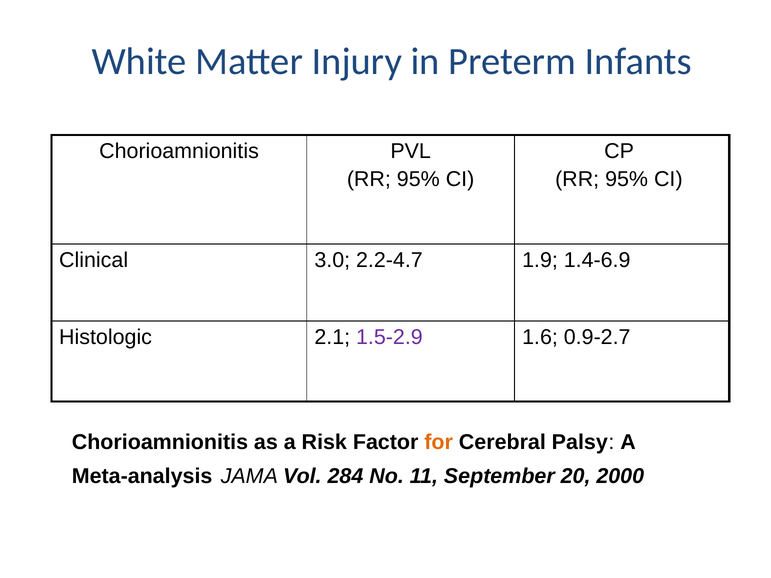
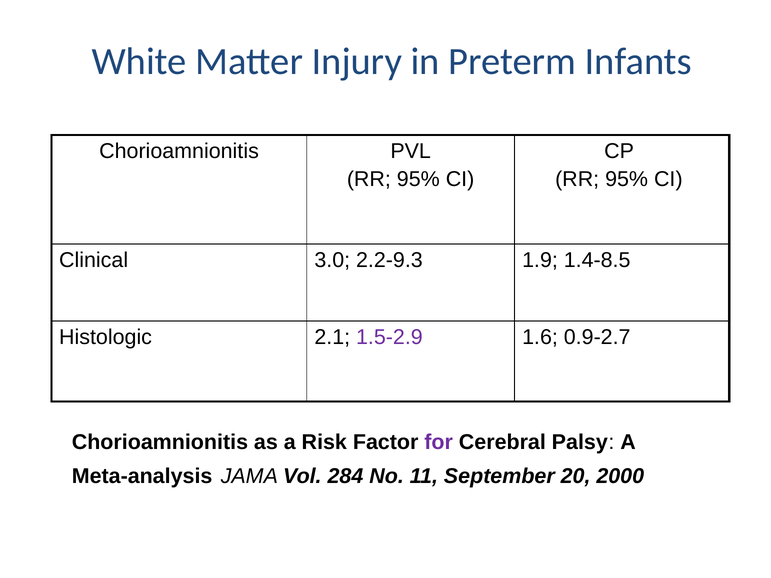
2.2-4.7: 2.2-4.7 -> 2.2-9.3
1.4-6.9: 1.4-6.9 -> 1.4-8.5
for colour: orange -> purple
